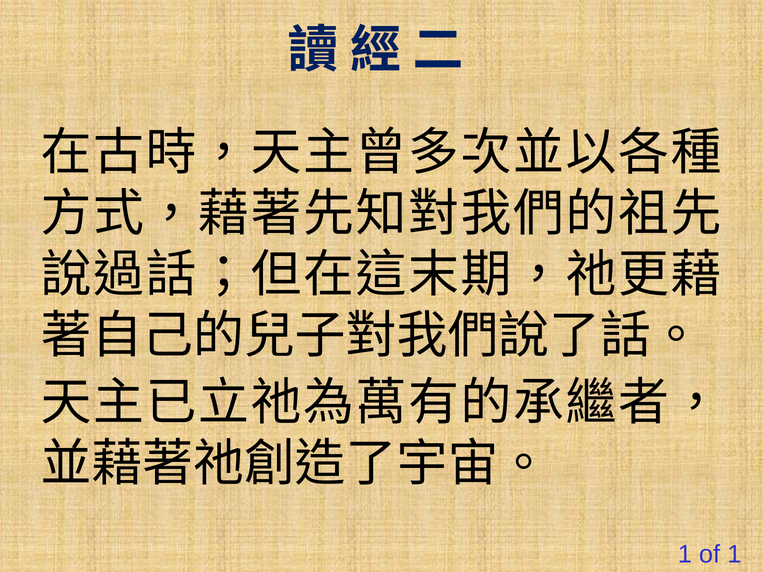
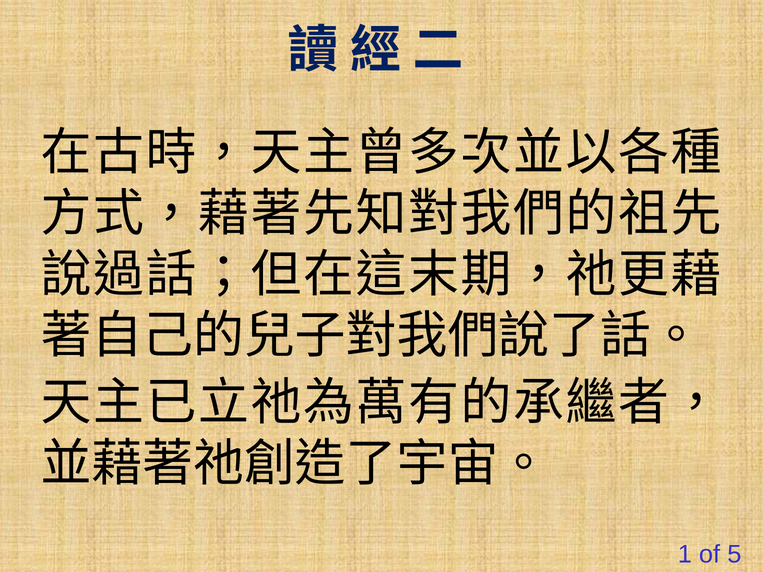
of 1: 1 -> 5
